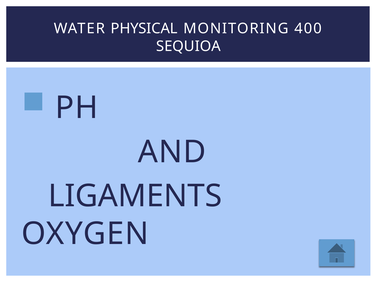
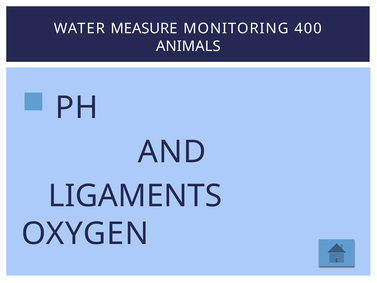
PHYSICAL: PHYSICAL -> MEASURE
SEQUIOA: SEQUIOA -> ANIMALS
